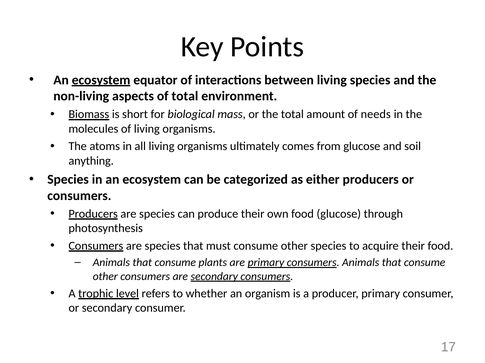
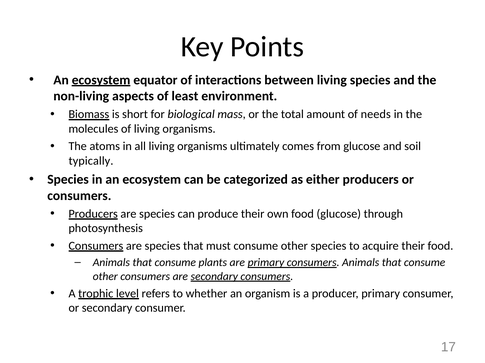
of total: total -> least
anything: anything -> typically
